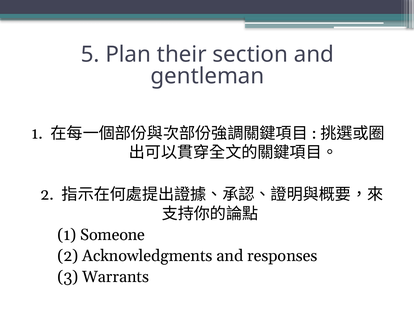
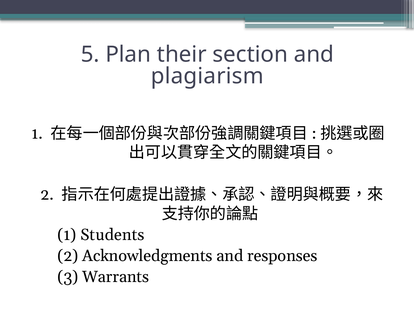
gentleman: gentleman -> plagiarism
Someone: Someone -> Students
